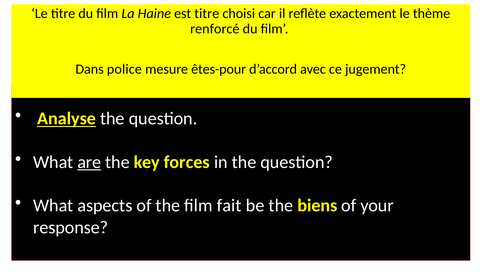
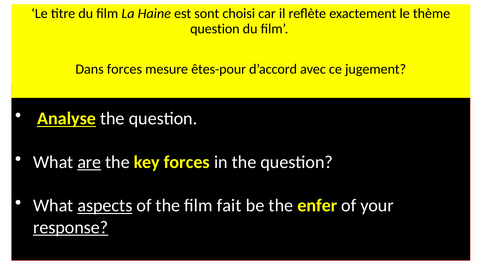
est titre: titre -> sont
renforcé at (215, 29): renforcé -> question
Dans police: police -> forces
aspects underline: none -> present
biens: biens -> enfer
response underline: none -> present
